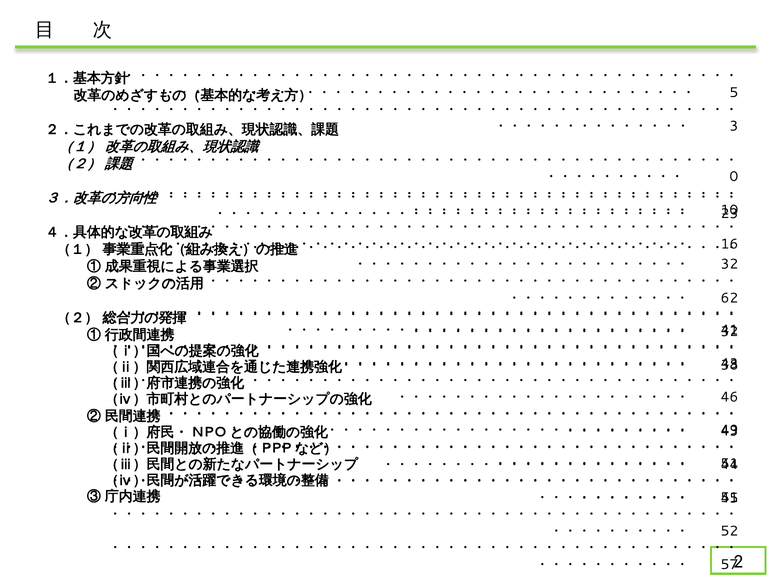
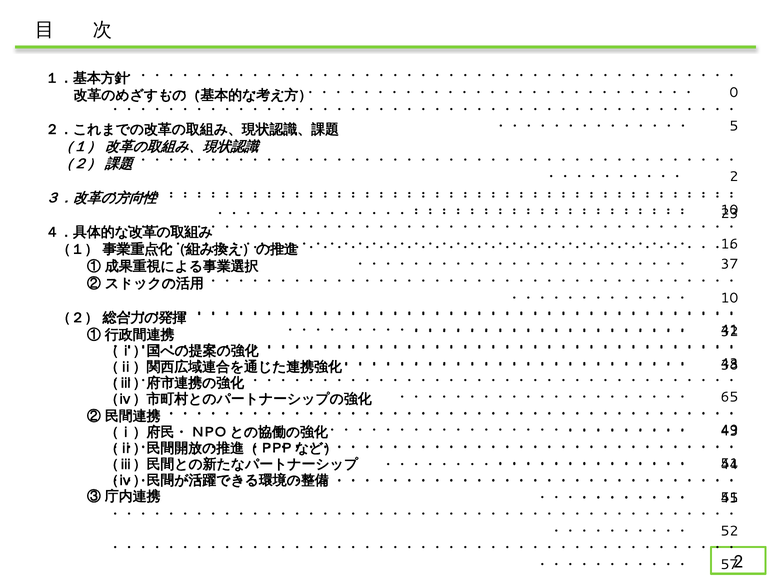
5: 5 -> 0
3: 3 -> 5
0 at (734, 177): 0 -> 2
32 at (729, 264): 32 -> 37
62 at (729, 298): 62 -> 10
46: 46 -> 65
